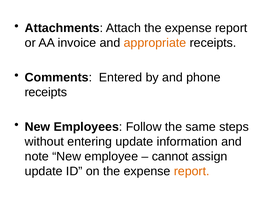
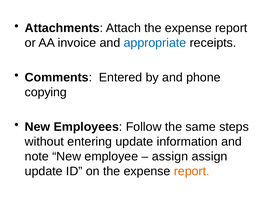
appropriate colour: orange -> blue
receipts at (46, 92): receipts -> copying
cannot at (170, 157): cannot -> assign
